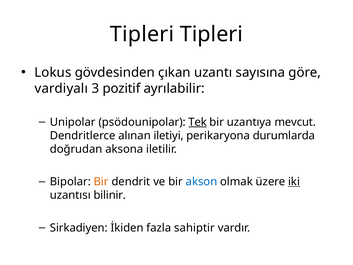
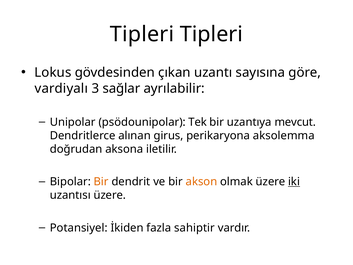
pozitif: pozitif -> sağlar
Tek underline: present -> none
iletiyi: iletiyi -> girus
durumlarda: durumlarda -> aksolemma
akson colour: blue -> orange
uzantısı bilinir: bilinir -> üzere
Sirkadiyen: Sirkadiyen -> Potansiyel
